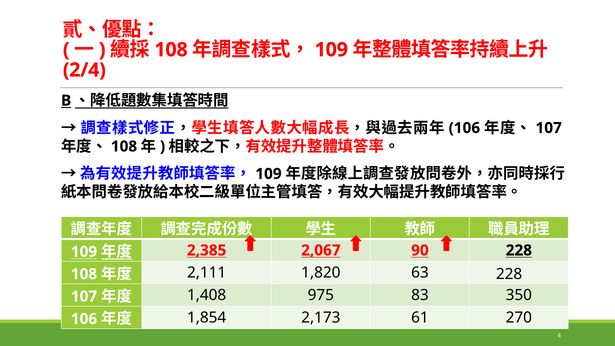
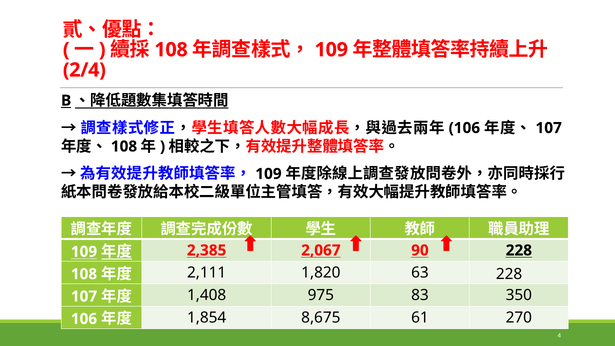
2,173: 2,173 -> 8,675
